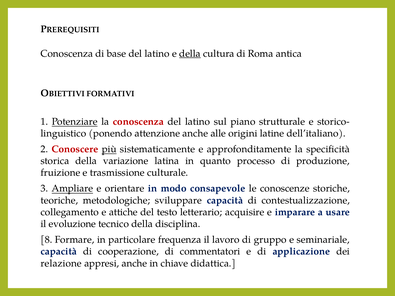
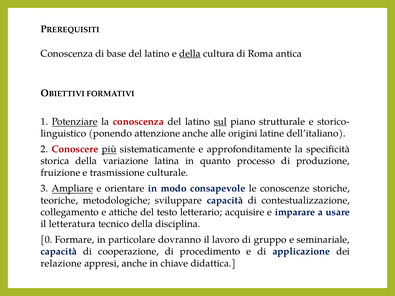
sul underline: none -> present
evoluzione: evoluzione -> letteratura
8: 8 -> 0
frequenza: frequenza -> dovranno
commentatori: commentatori -> procedimento
